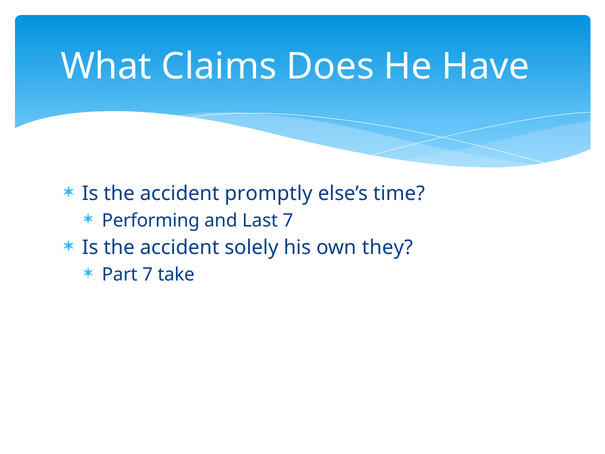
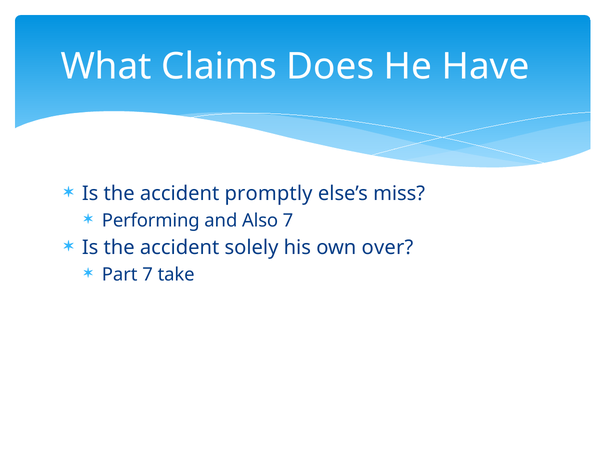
time: time -> miss
Last: Last -> Also
they: they -> over
